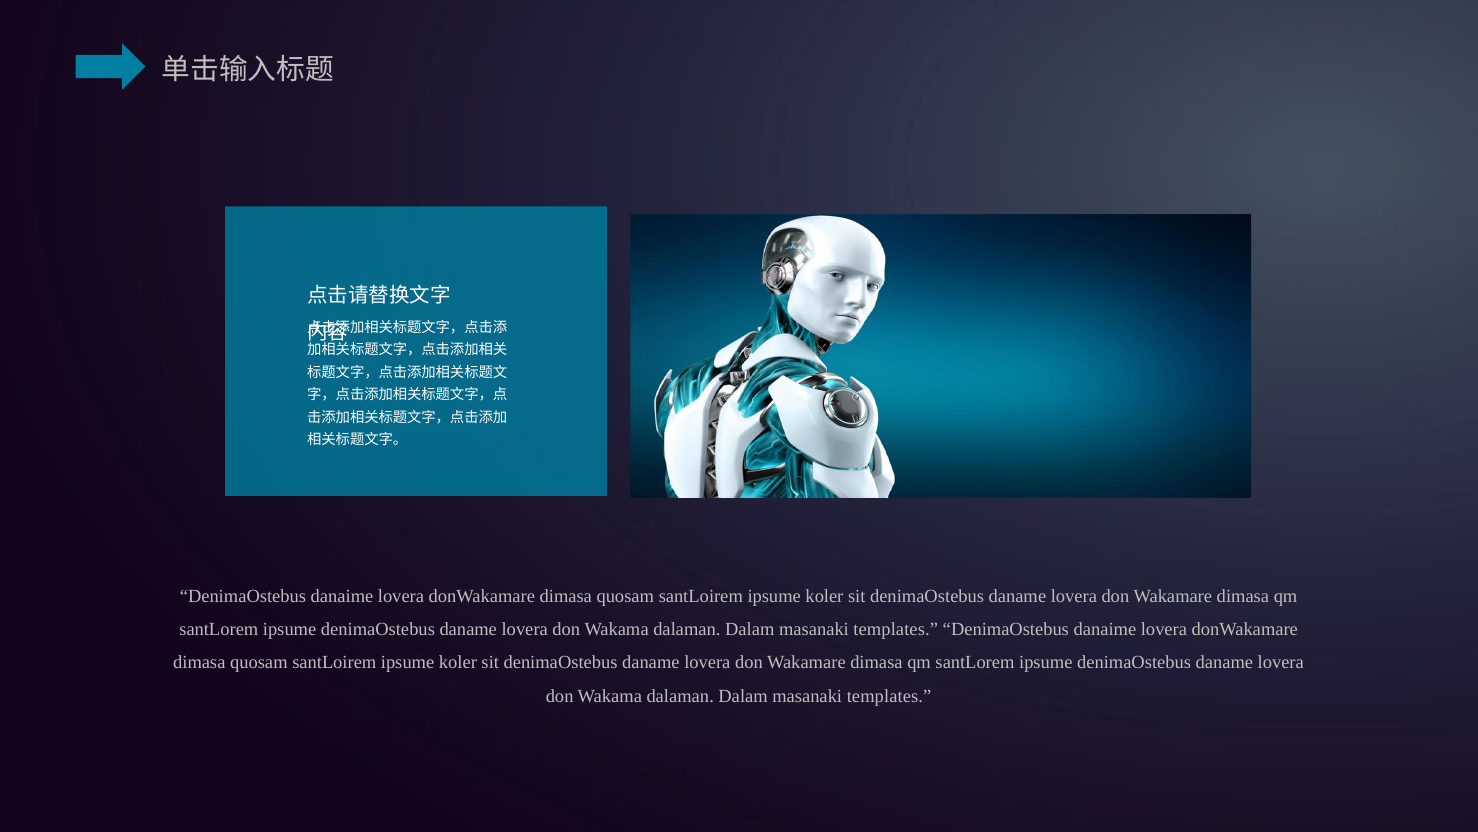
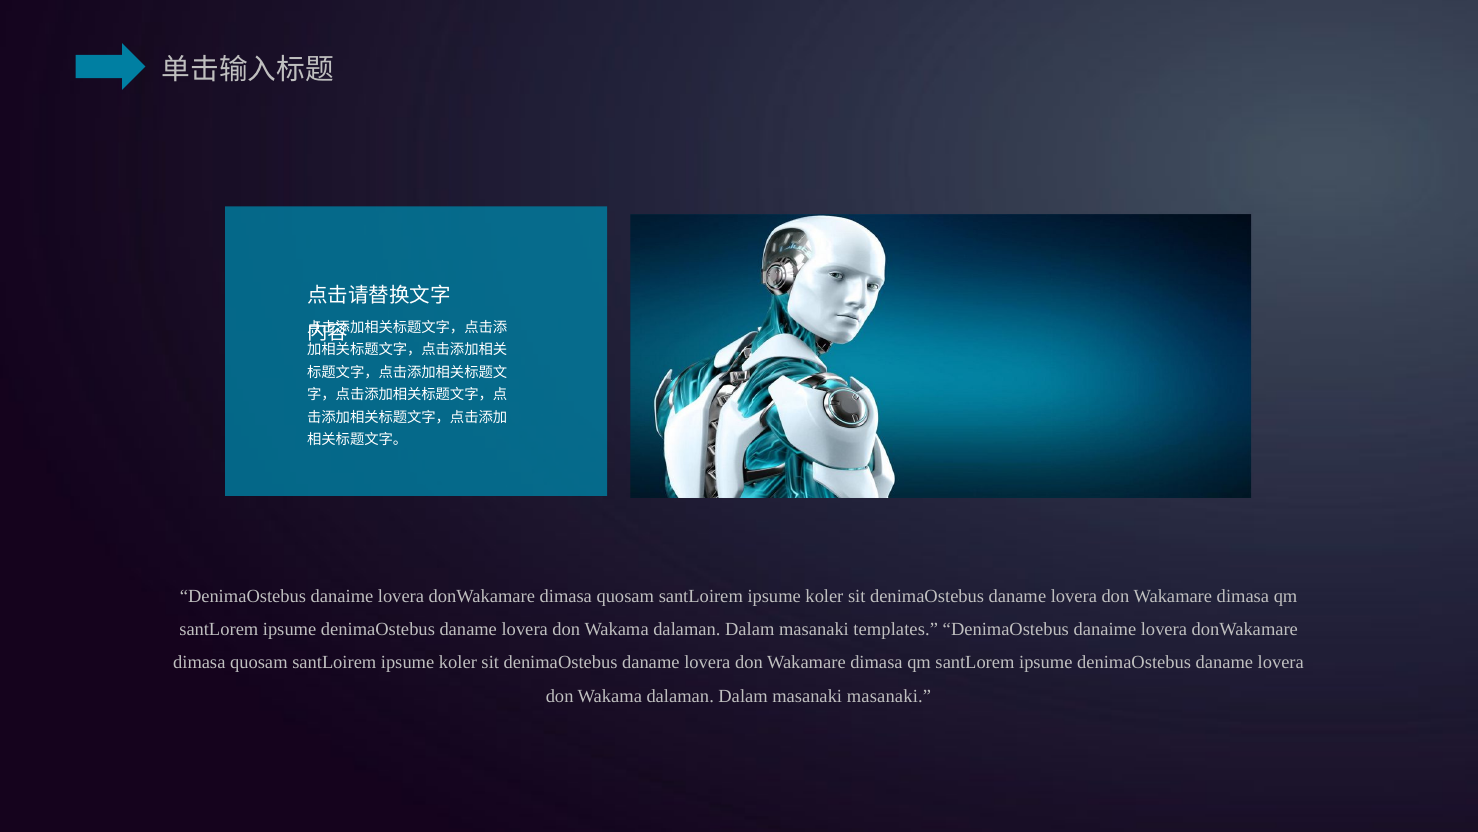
templates at (889, 696): templates -> masanaki
